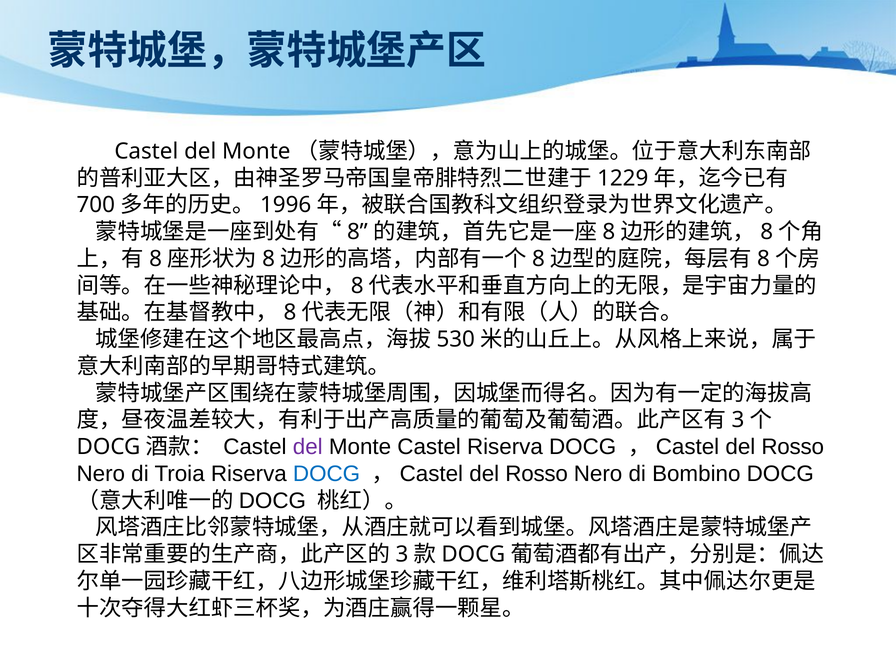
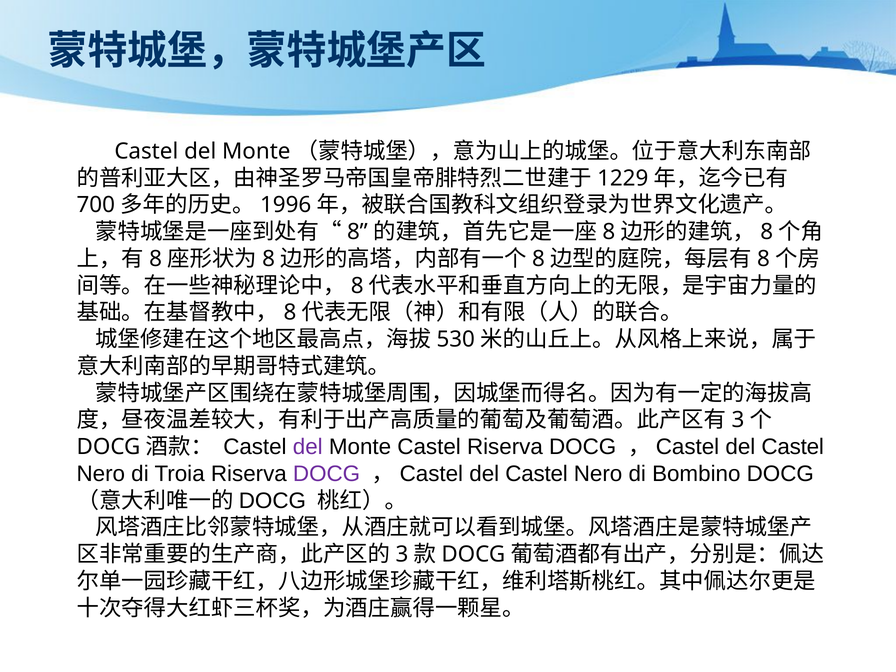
Rosso at (793, 447): Rosso -> Castel
DOCG at (327, 474) colour: blue -> purple
Rosso at (537, 474): Rosso -> Castel
